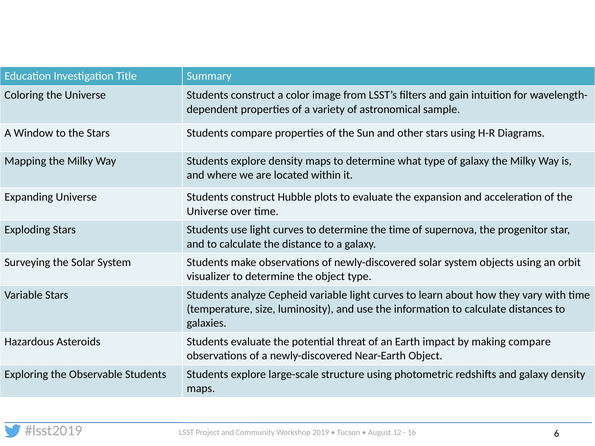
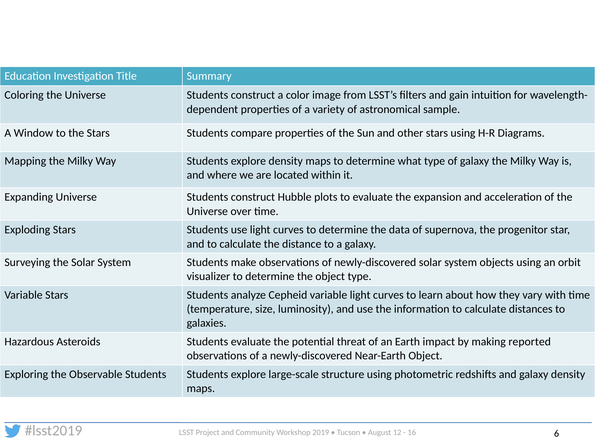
the time: time -> data
making compare: compare -> reported
